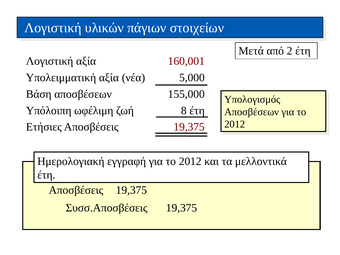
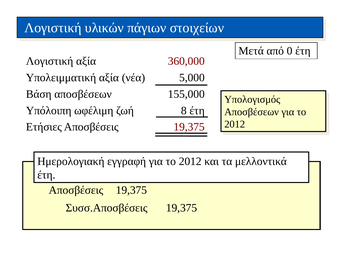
2: 2 -> 0
160,001: 160,001 -> 360,000
